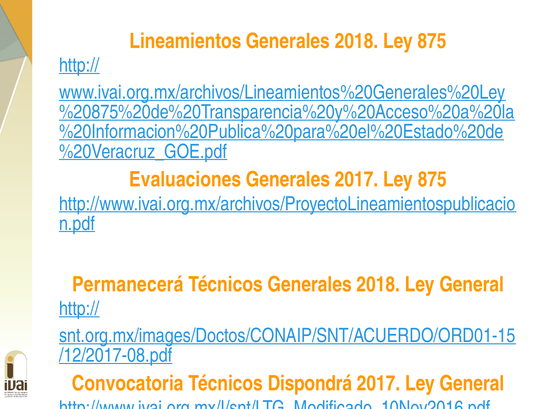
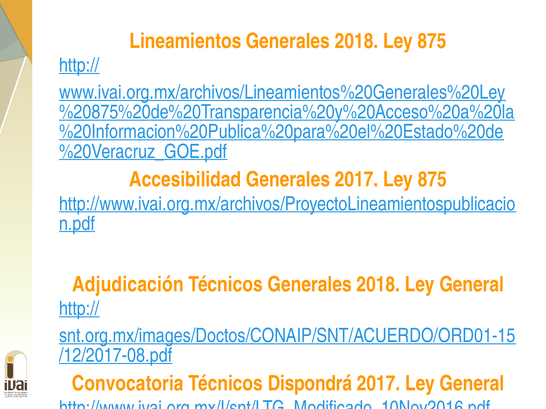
Evaluaciones: Evaluaciones -> Accesibilidad
Permanecerá: Permanecerá -> Adjudicación
